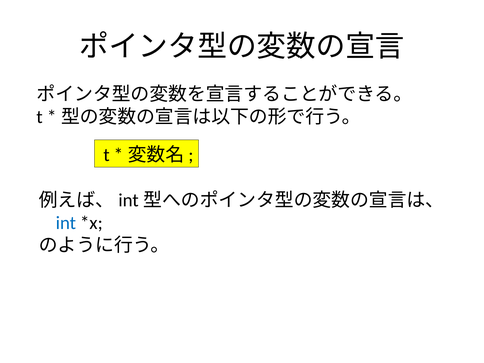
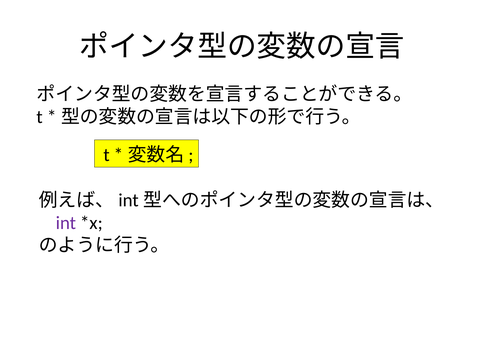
int colour: blue -> purple
